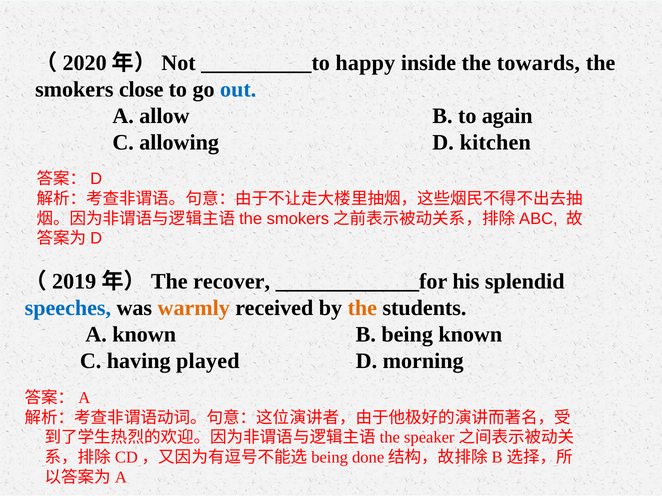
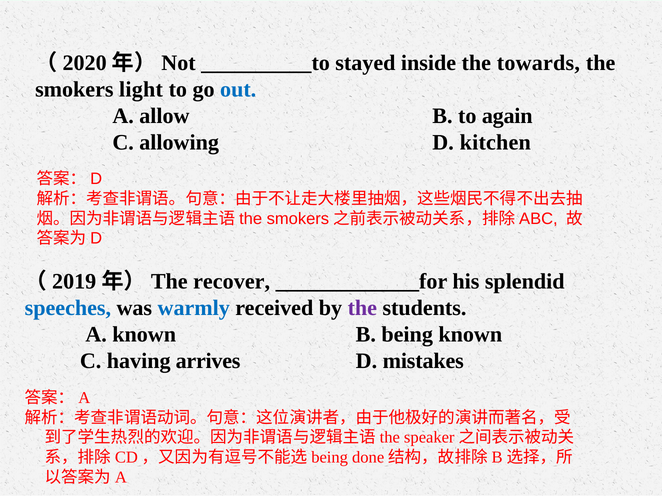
happy: happy -> stayed
close: close -> light
warmly colour: orange -> blue
the at (362, 308) colour: orange -> purple
played: played -> arrives
morning: morning -> mistakes
